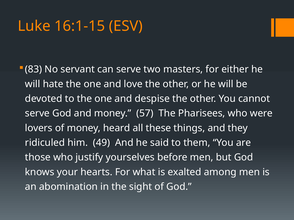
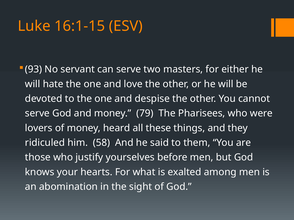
83: 83 -> 93
57: 57 -> 79
49: 49 -> 58
